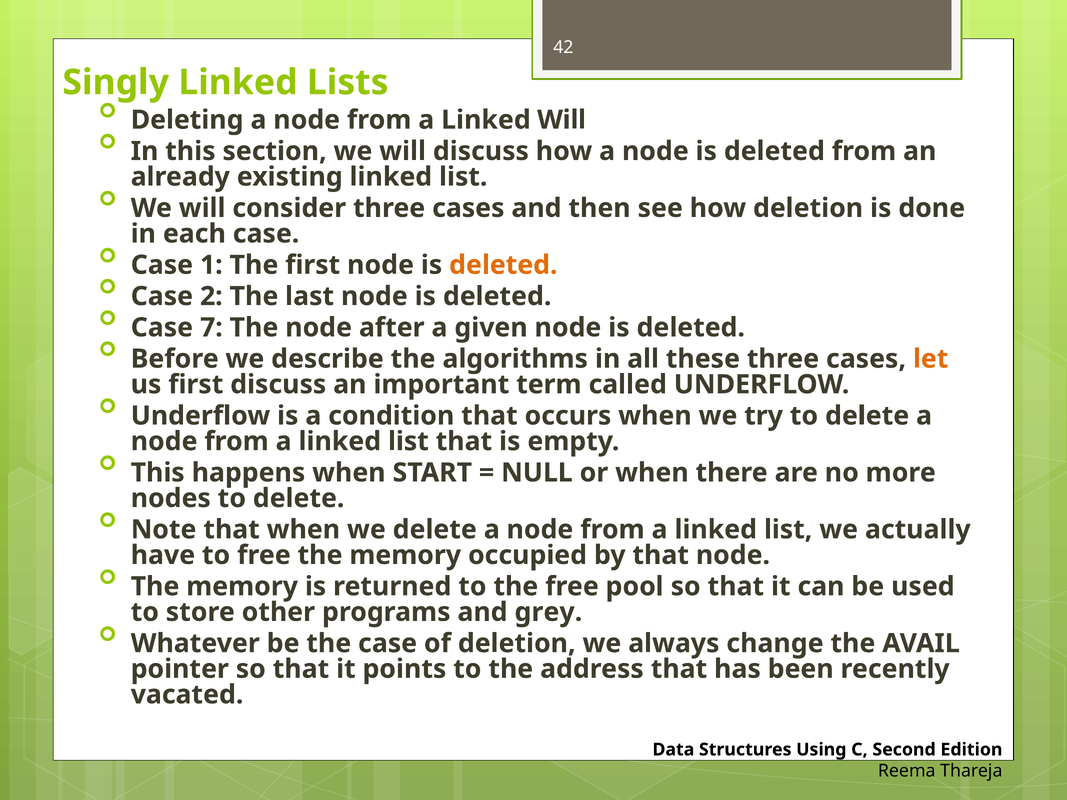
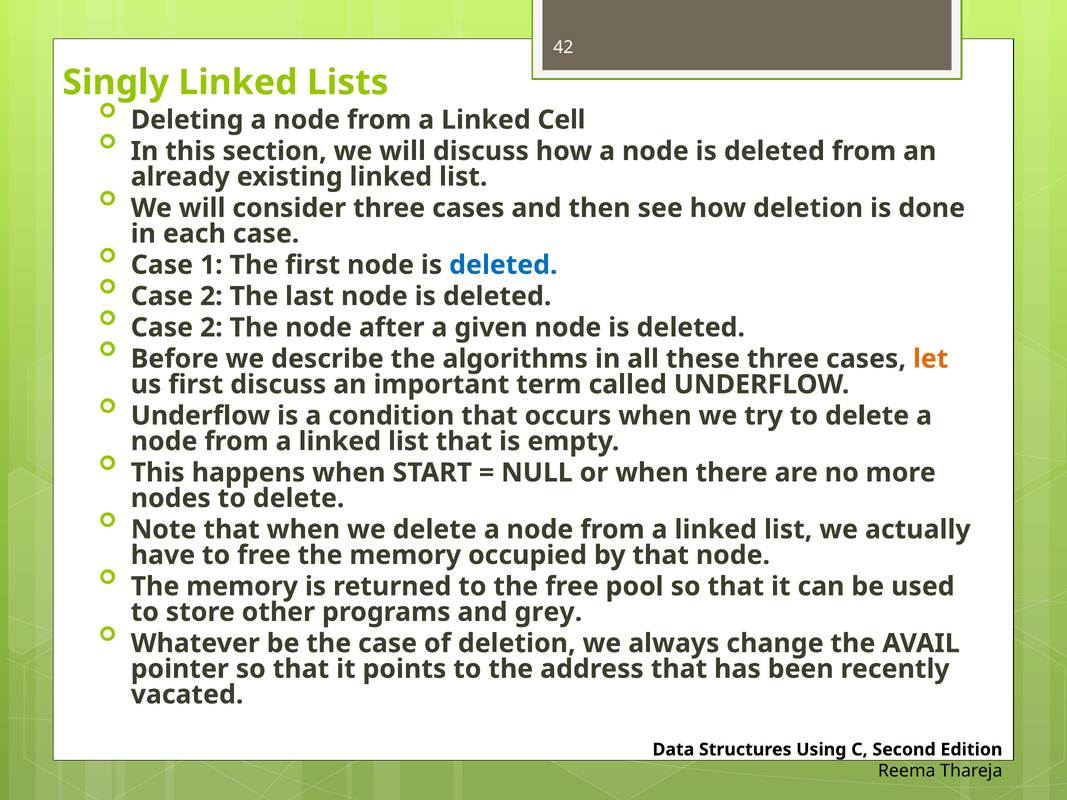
Linked Will: Will -> Cell
deleted at (503, 265) colour: orange -> blue
7 at (211, 328): 7 -> 2
